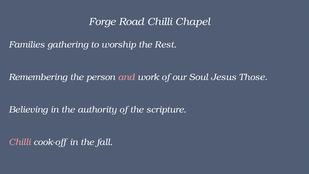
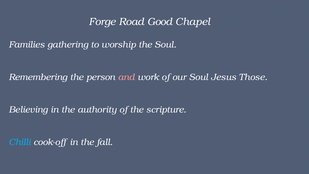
Road Chilli: Chilli -> Good
the Rest: Rest -> Soul
Chilli at (20, 142) colour: pink -> light blue
